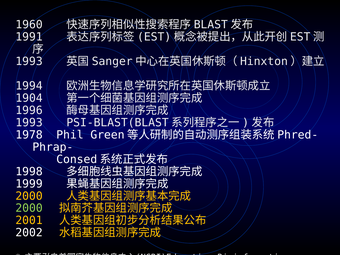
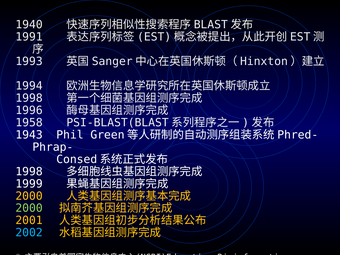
1960: 1960 -> 1940
1904 at (29, 98): 1904 -> 1998
1993 at (29, 123): 1993 -> 1958
1978: 1978 -> 1943
2002 colour: white -> light blue
